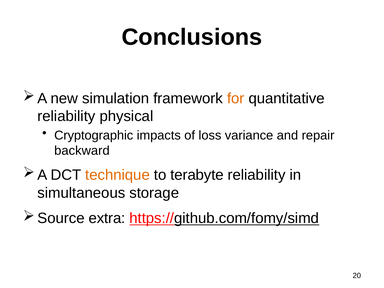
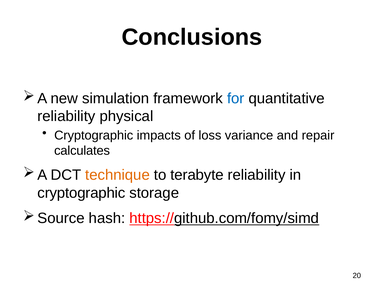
for colour: orange -> blue
backward: backward -> calculates
simultaneous at (81, 193): simultaneous -> cryptographic
extra: extra -> hash
